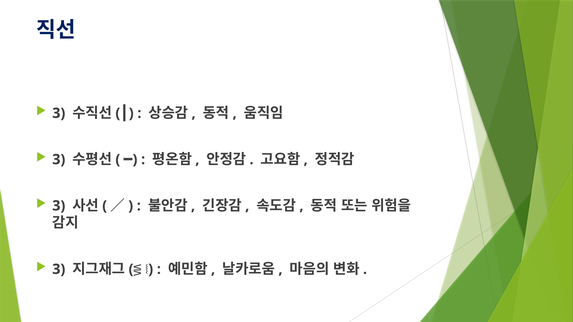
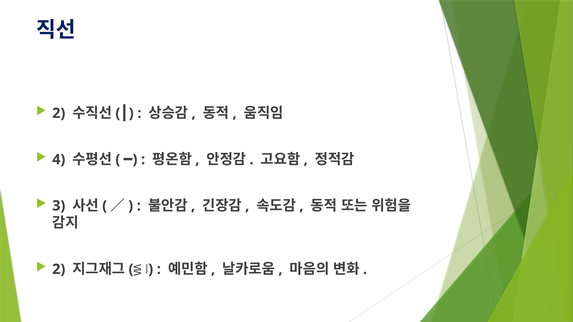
3 at (59, 113): 3 -> 2
3 at (59, 160): 3 -> 4
3 at (59, 269): 3 -> 2
